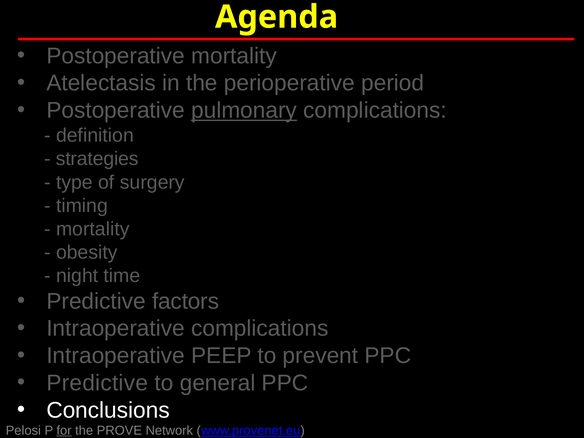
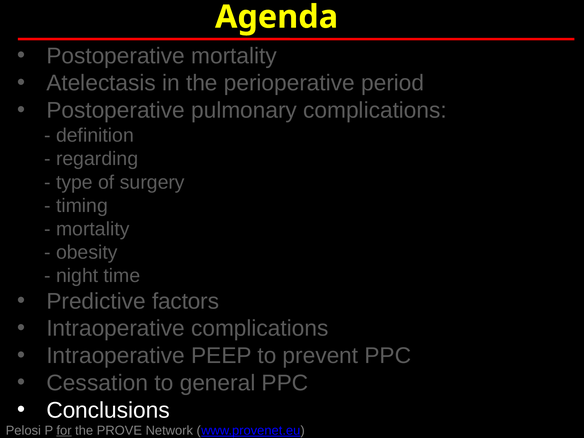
pulmonary underline: present -> none
strategies: strategies -> regarding
Predictive at (97, 383): Predictive -> Cessation
